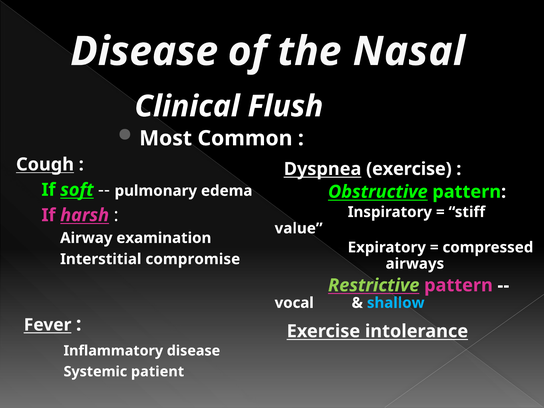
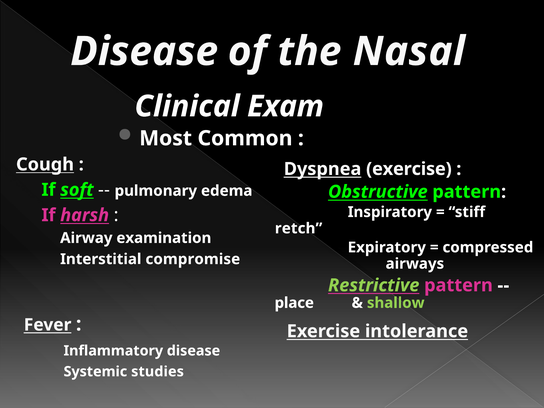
Flush: Flush -> Exam
value: value -> retch
vocal: vocal -> place
shallow colour: light blue -> light green
patient: patient -> studies
